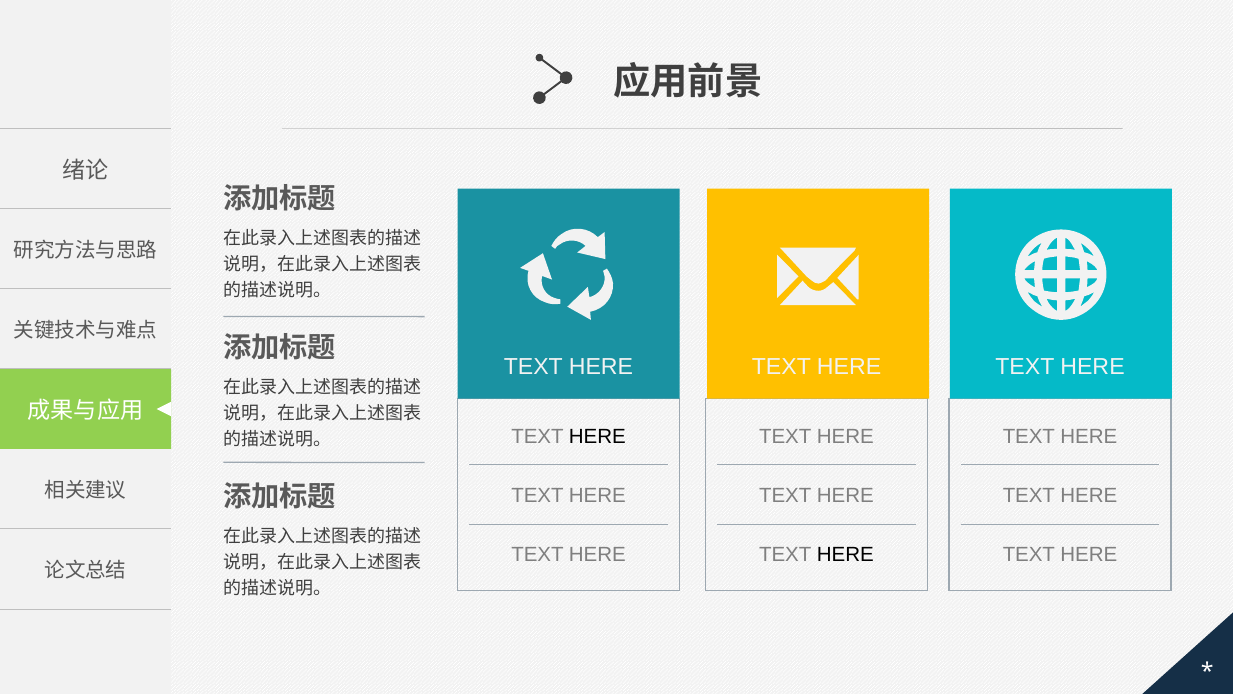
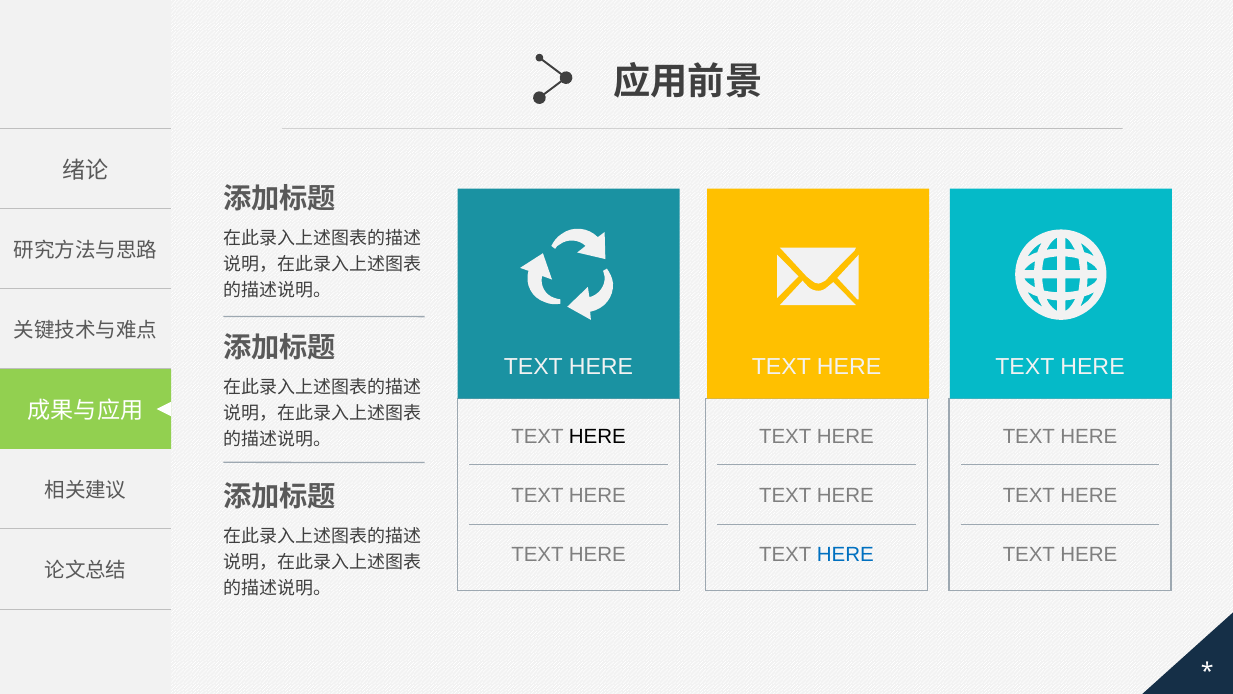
HERE at (845, 554) colour: black -> blue
